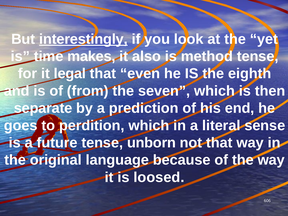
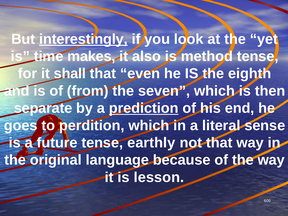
legal: legal -> shall
prediction underline: none -> present
unborn: unborn -> earthly
loosed: loosed -> lesson
